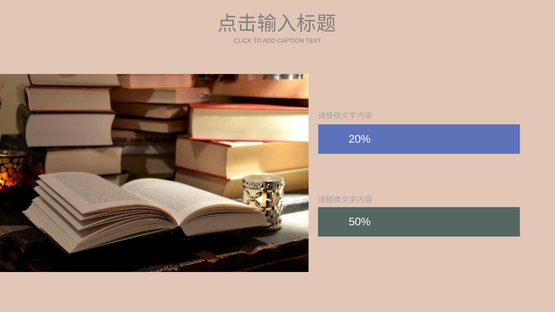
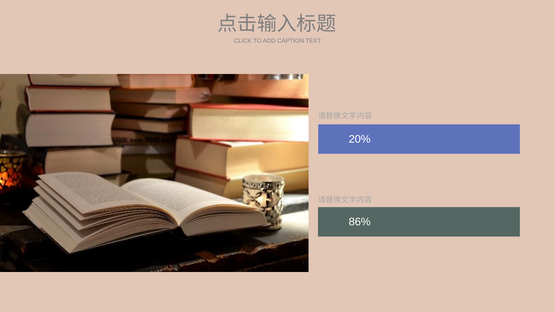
50%: 50% -> 86%
